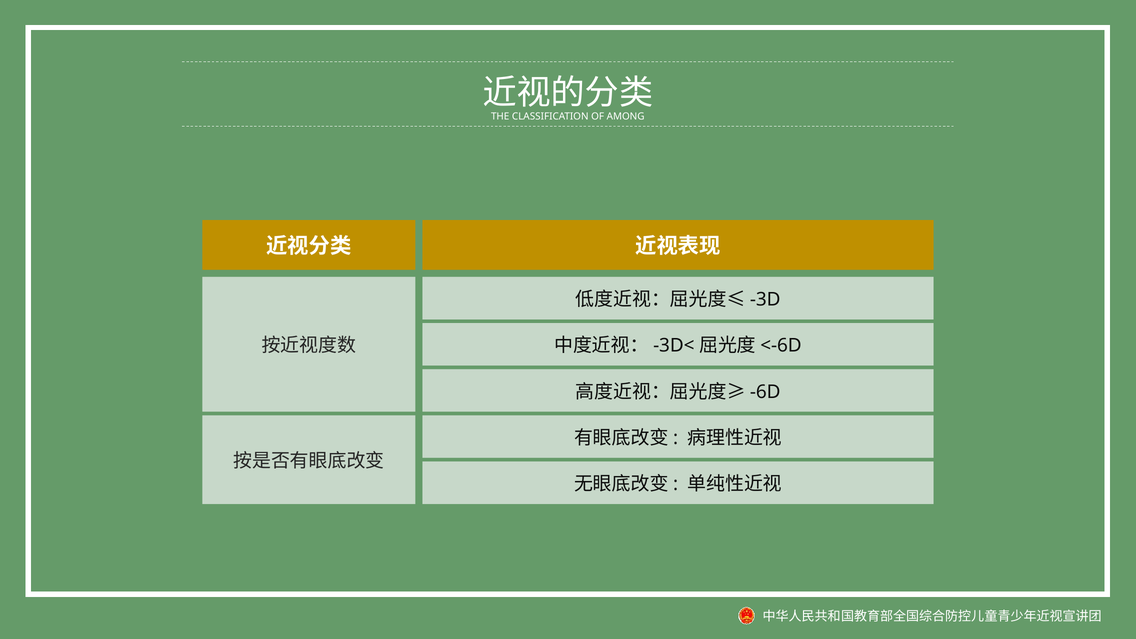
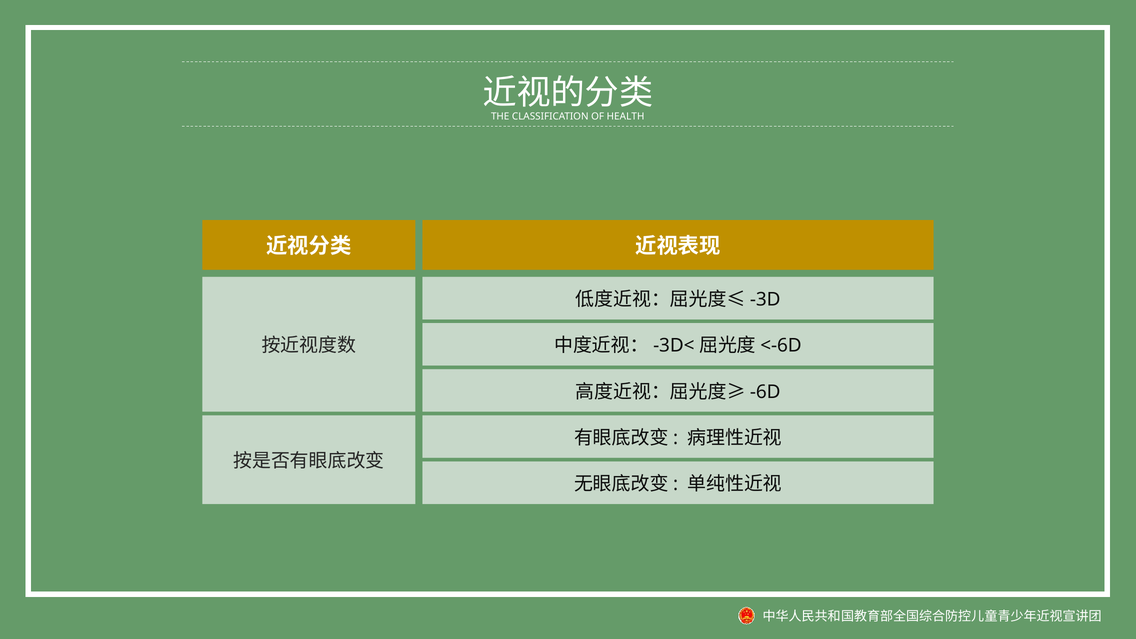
AMONG: AMONG -> HEALTH
